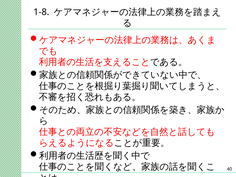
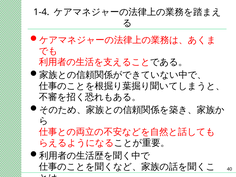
1-8: 1-8 -> 1-4
